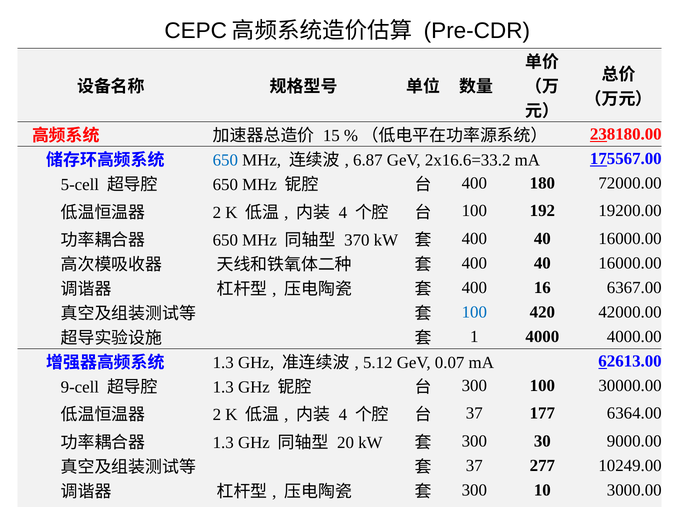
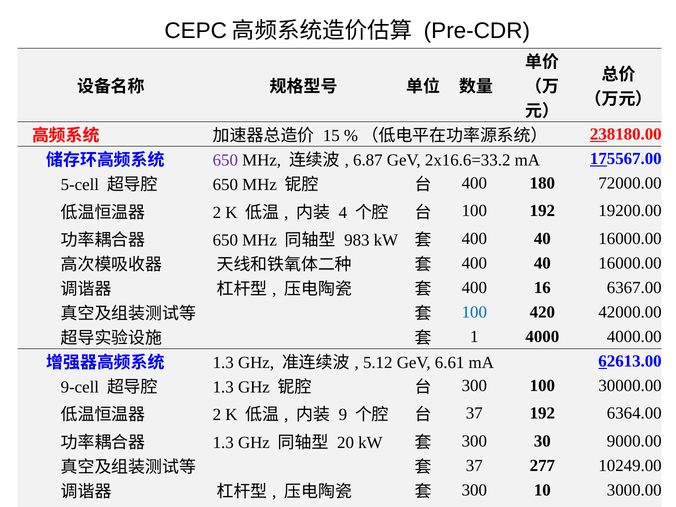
650 at (225, 160) colour: blue -> purple
370: 370 -> 983
0.07: 0.07 -> 6.61
4 at (343, 415): 4 -> 9
37 177: 177 -> 192
